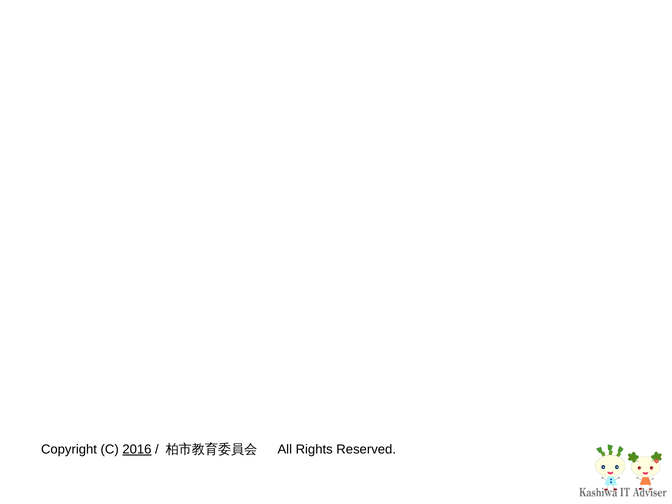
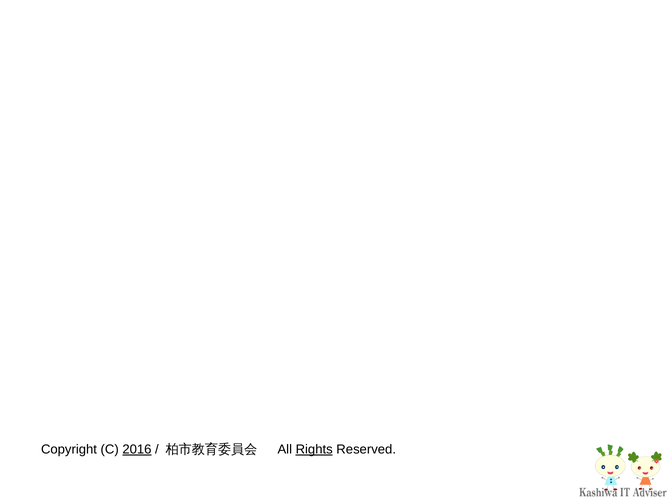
Rights underline: none -> present
